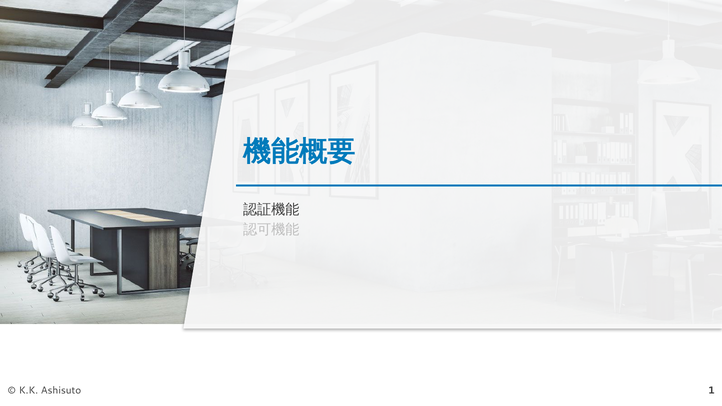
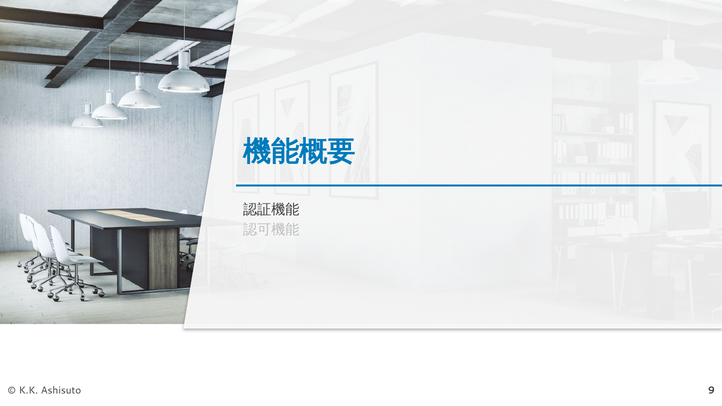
1: 1 -> 9
